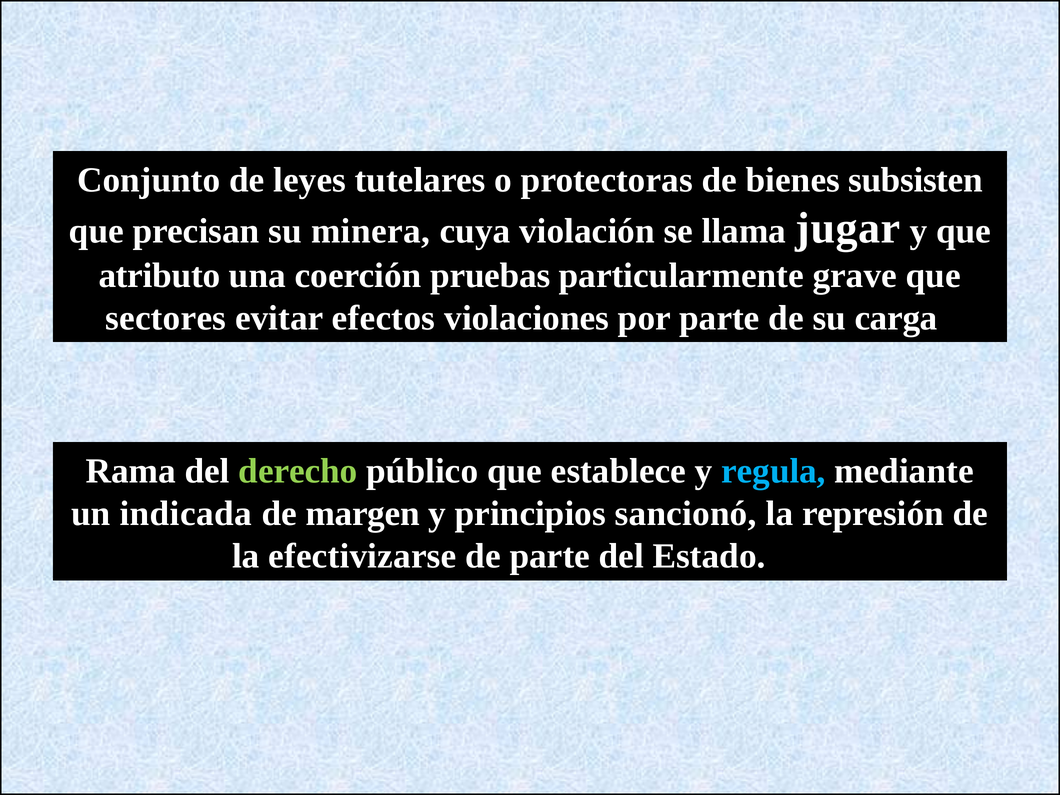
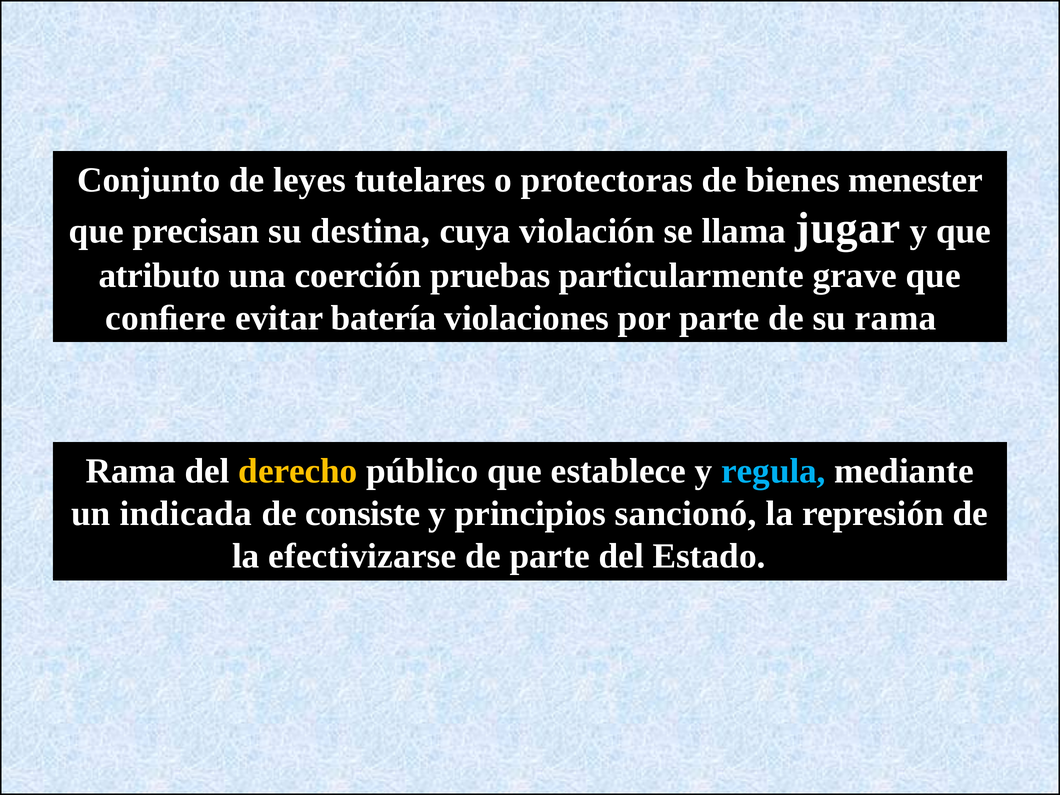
subsisten: subsisten -> menester
minera: minera -> destina
sectores: sectores -> conﬁere
efectos: efectos -> batería
su carga: carga -> rama
derecho colour: light green -> yellow
margen: margen -> consiste
